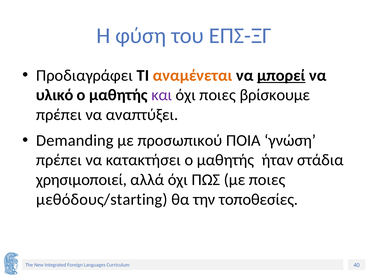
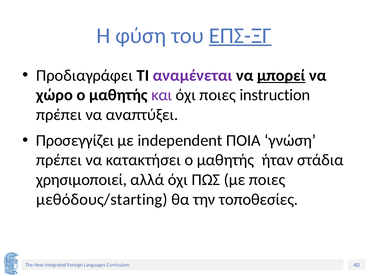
ΕΠΣ-ΞΓ underline: none -> present
αναμένεται colour: orange -> purple
υλικό: υλικό -> χώρο
βρίσκουμε: βρίσκουμε -> instruction
Demanding: Demanding -> Προσεγγίζει
προσωπικού: προσωπικού -> independent
